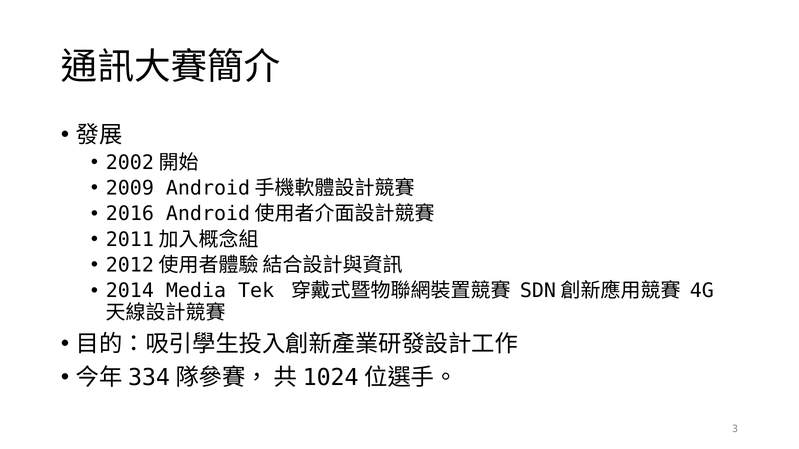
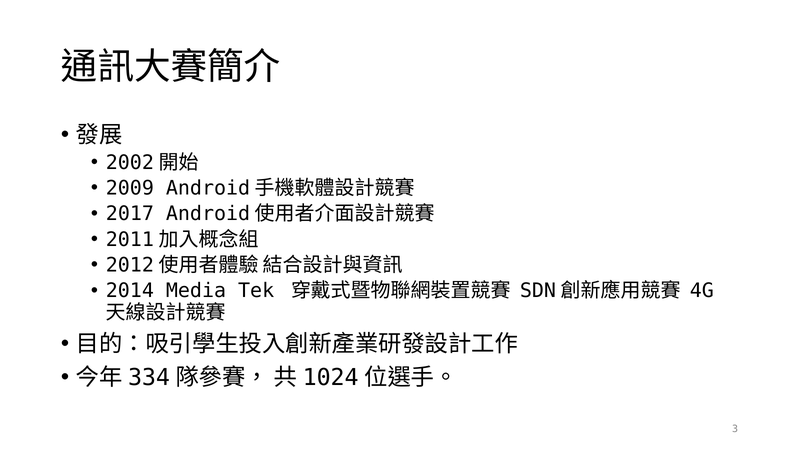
2016: 2016 -> 2017
